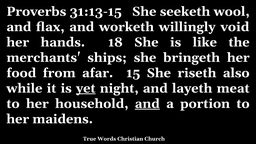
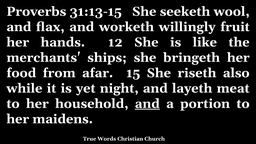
void: void -> fruit
18: 18 -> 12
yet underline: present -> none
